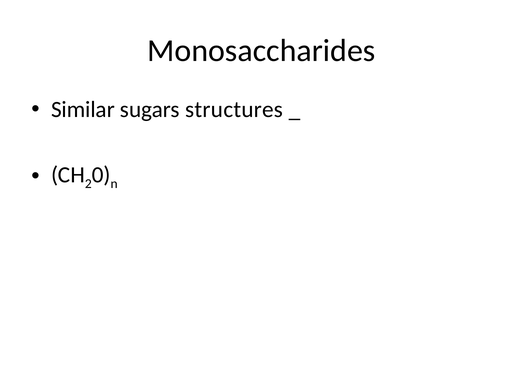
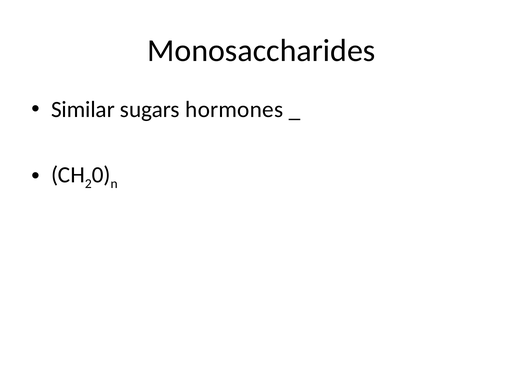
structures: structures -> hormones
